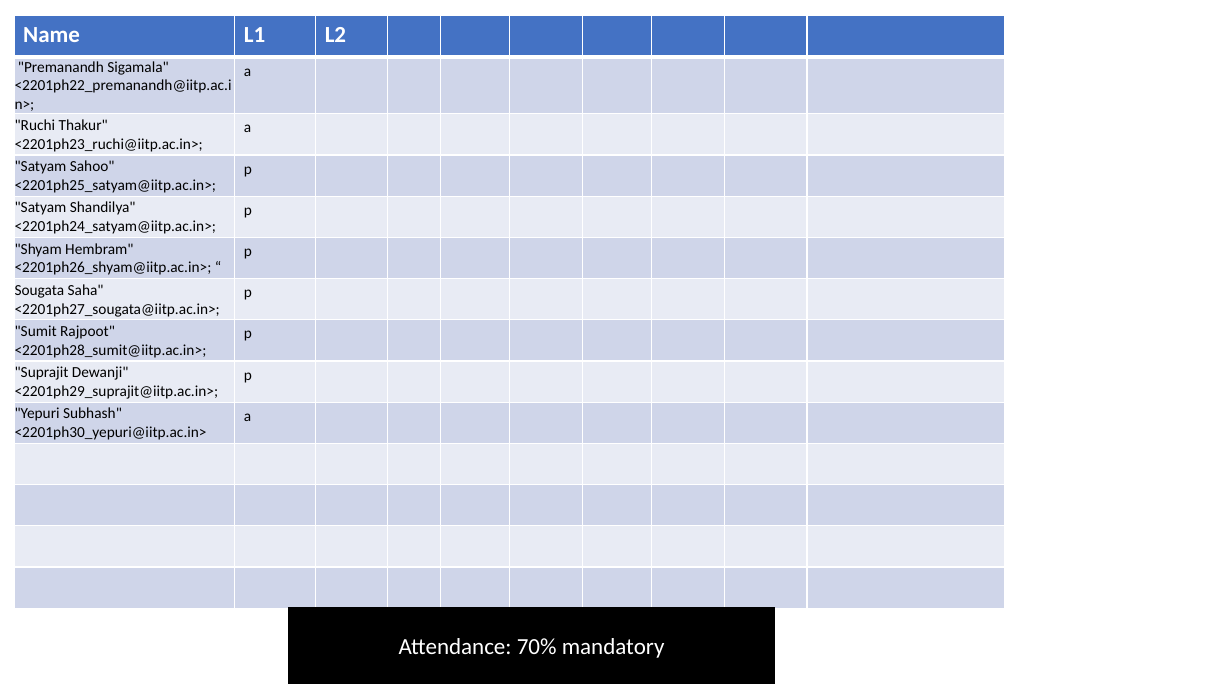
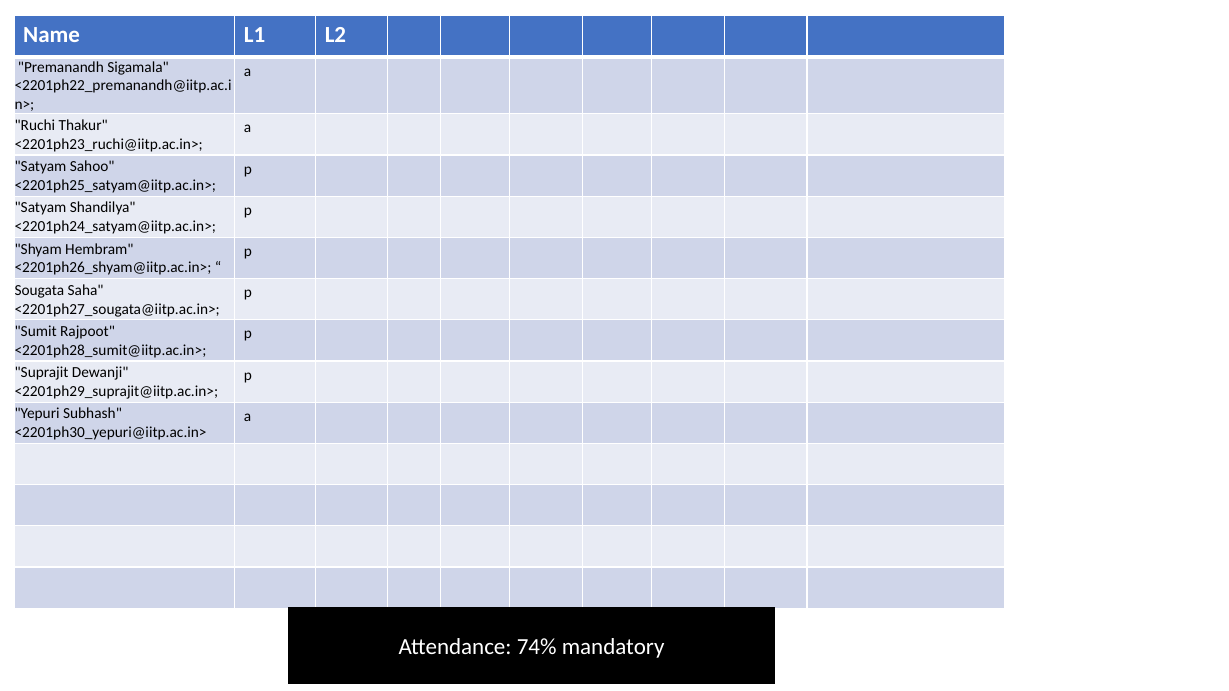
70%: 70% -> 74%
